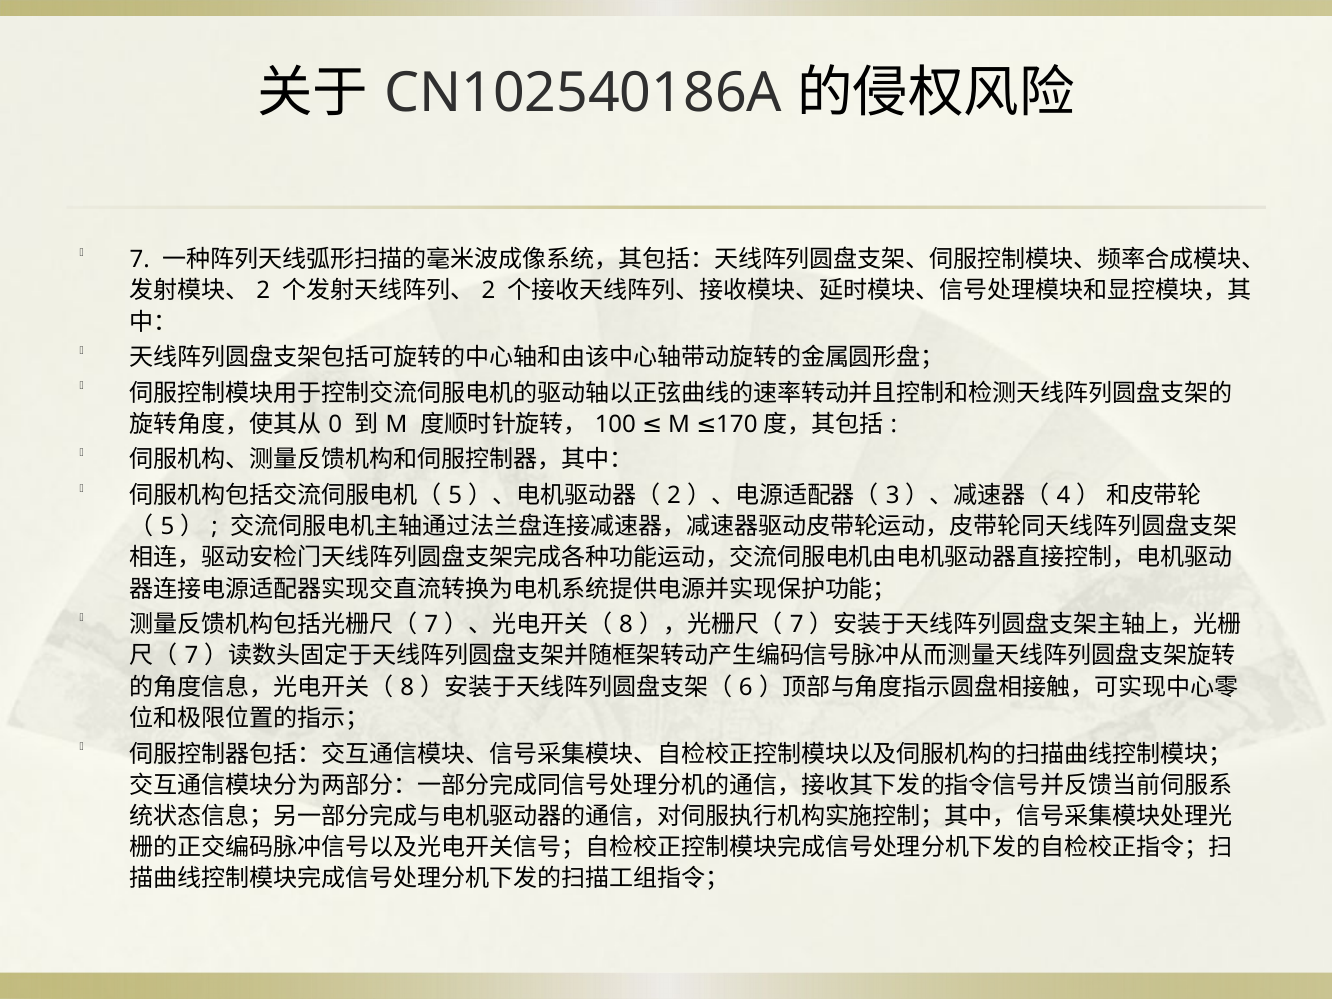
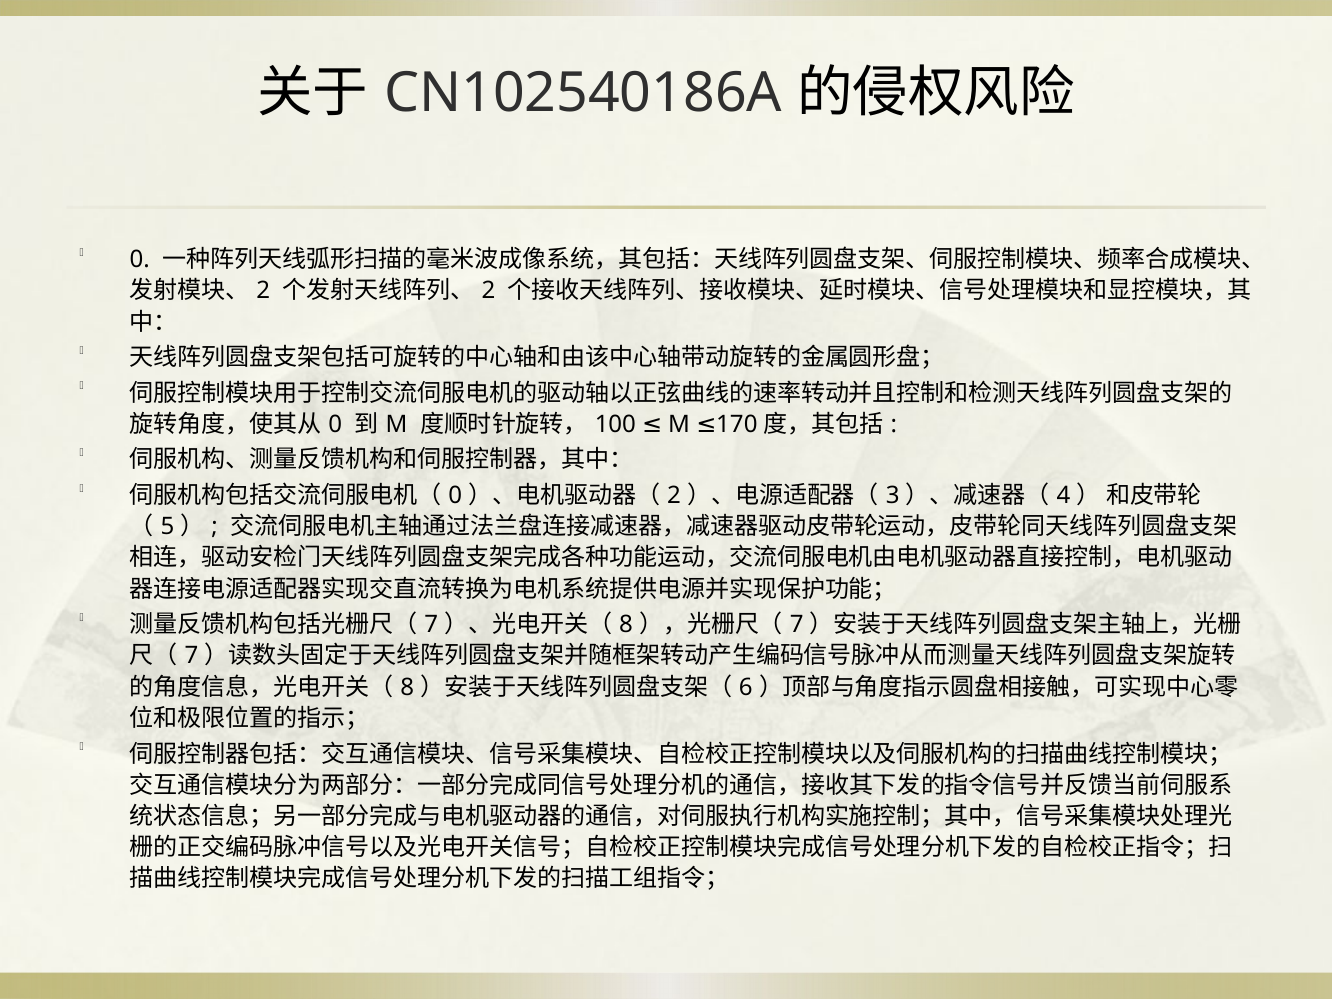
7 at (140, 259): 7 -> 0
5 at (455, 495): 5 -> 0
